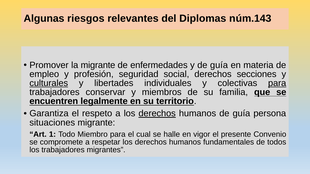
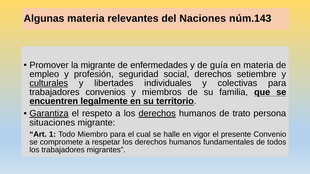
Algunas riesgos: riesgos -> materia
Diplomas: Diplomas -> Naciones
secciones: secciones -> setiembre
para at (277, 83) underline: present -> none
conservar: conservar -> convenios
Garantiza underline: none -> present
humanos de guía: guía -> trato
